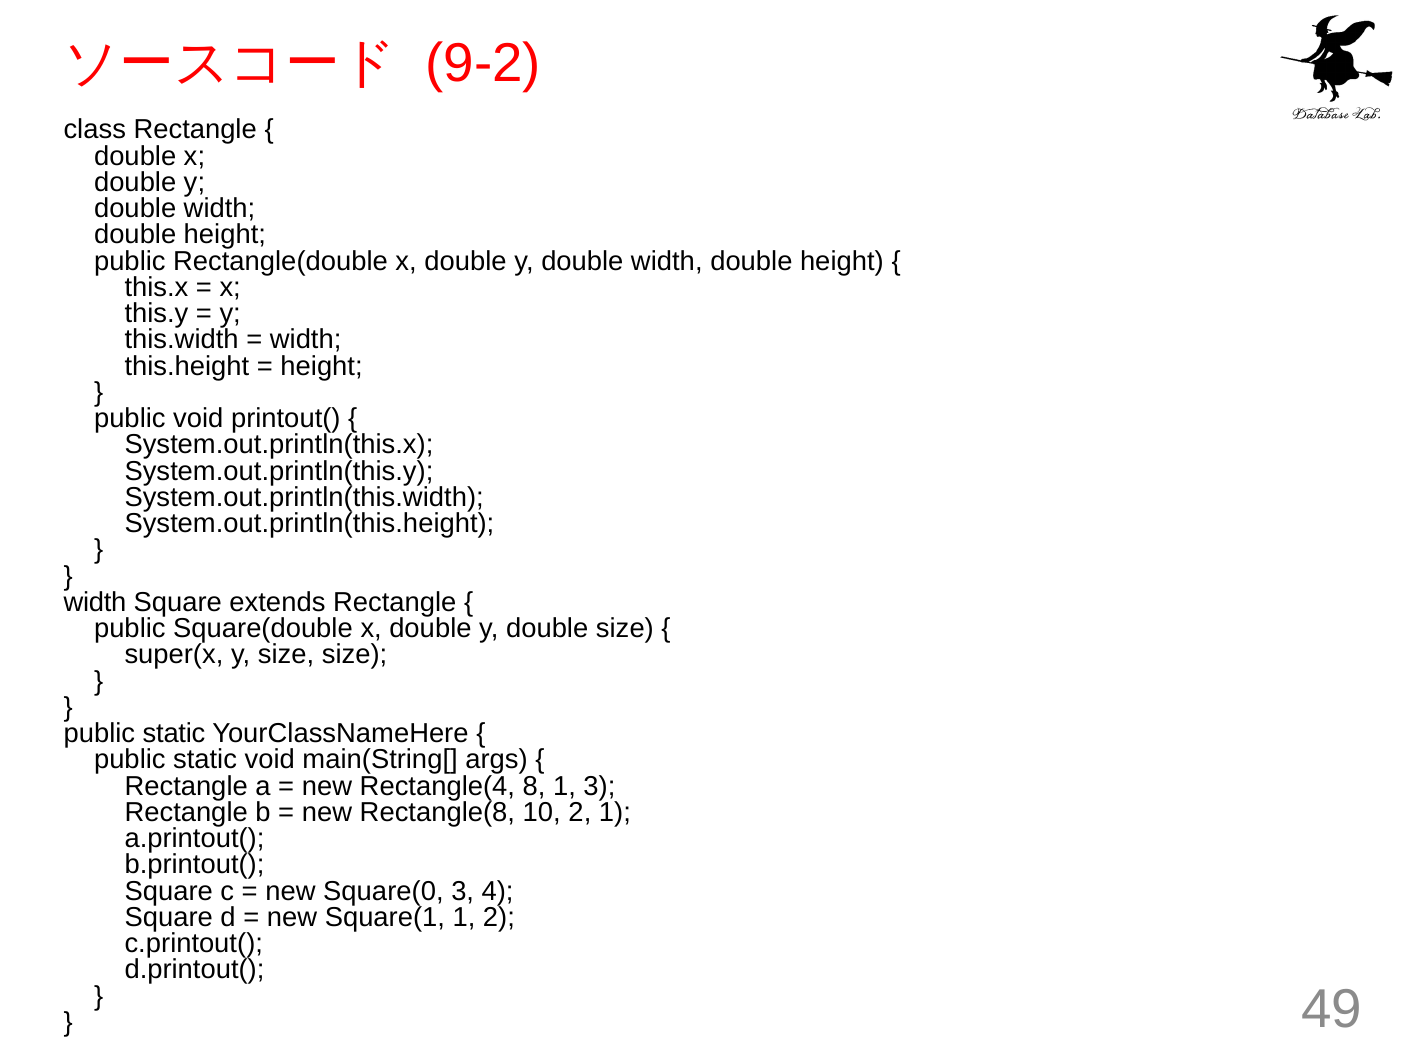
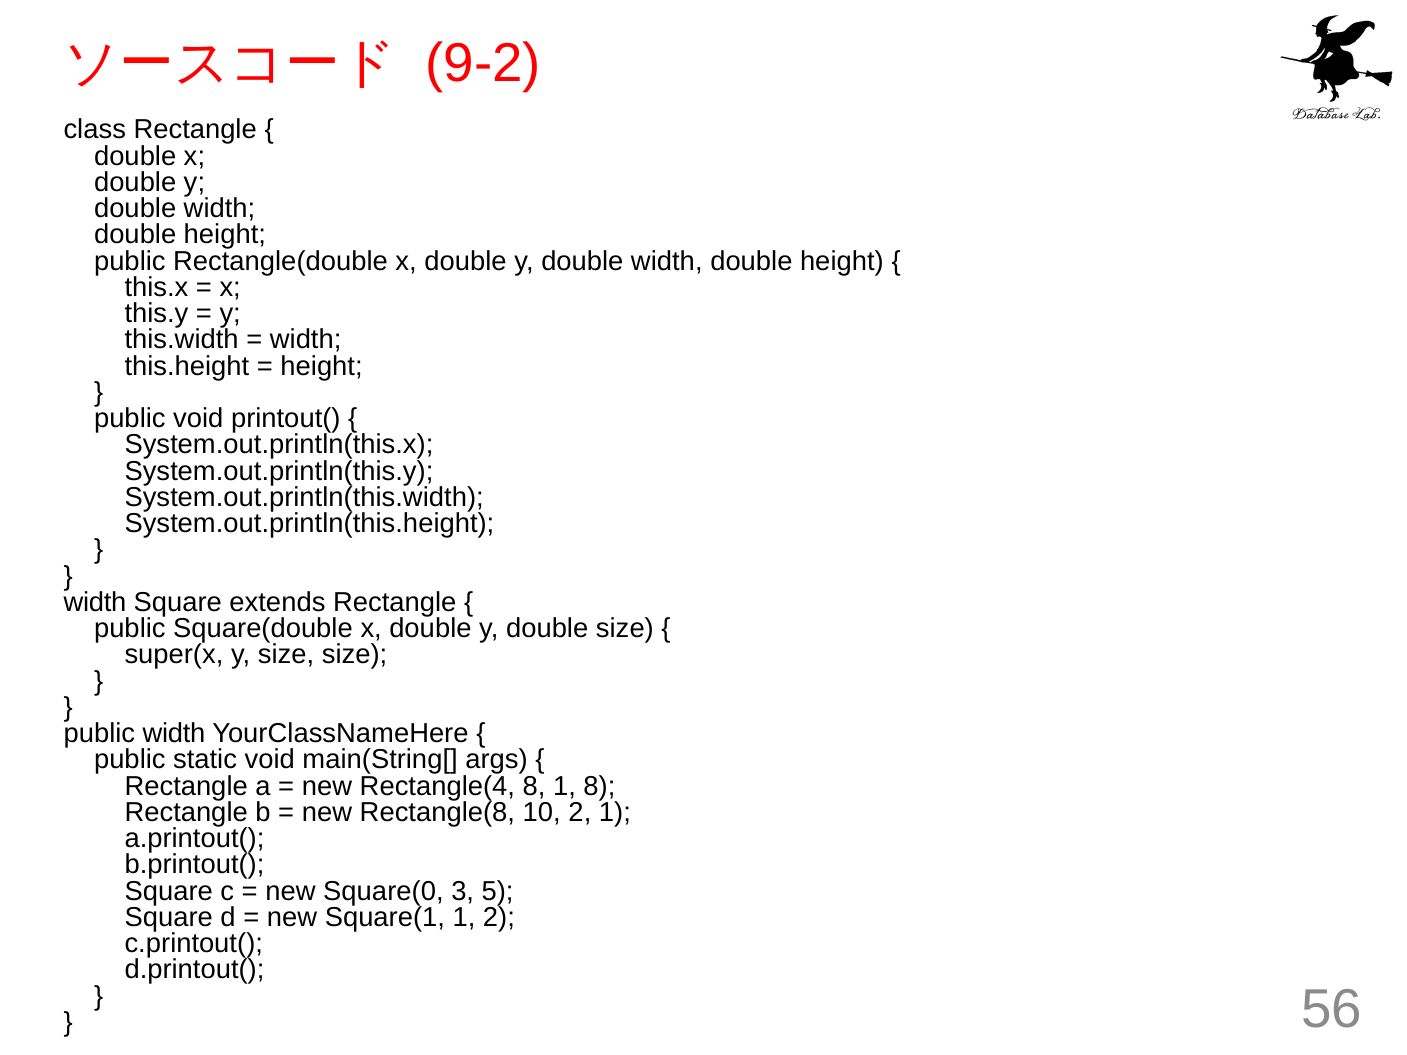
static at (174, 734): static -> width
1 3: 3 -> 8
4: 4 -> 5
49: 49 -> 56
